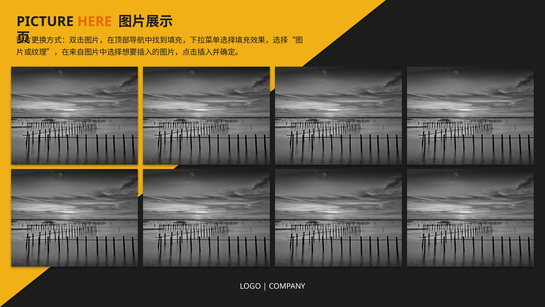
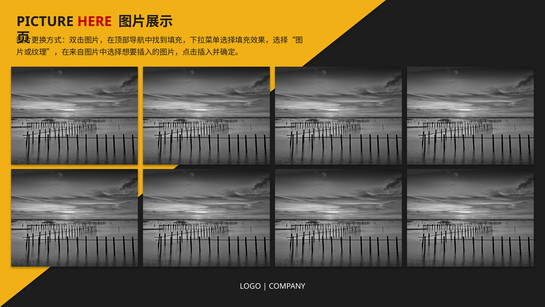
HERE colour: orange -> red
